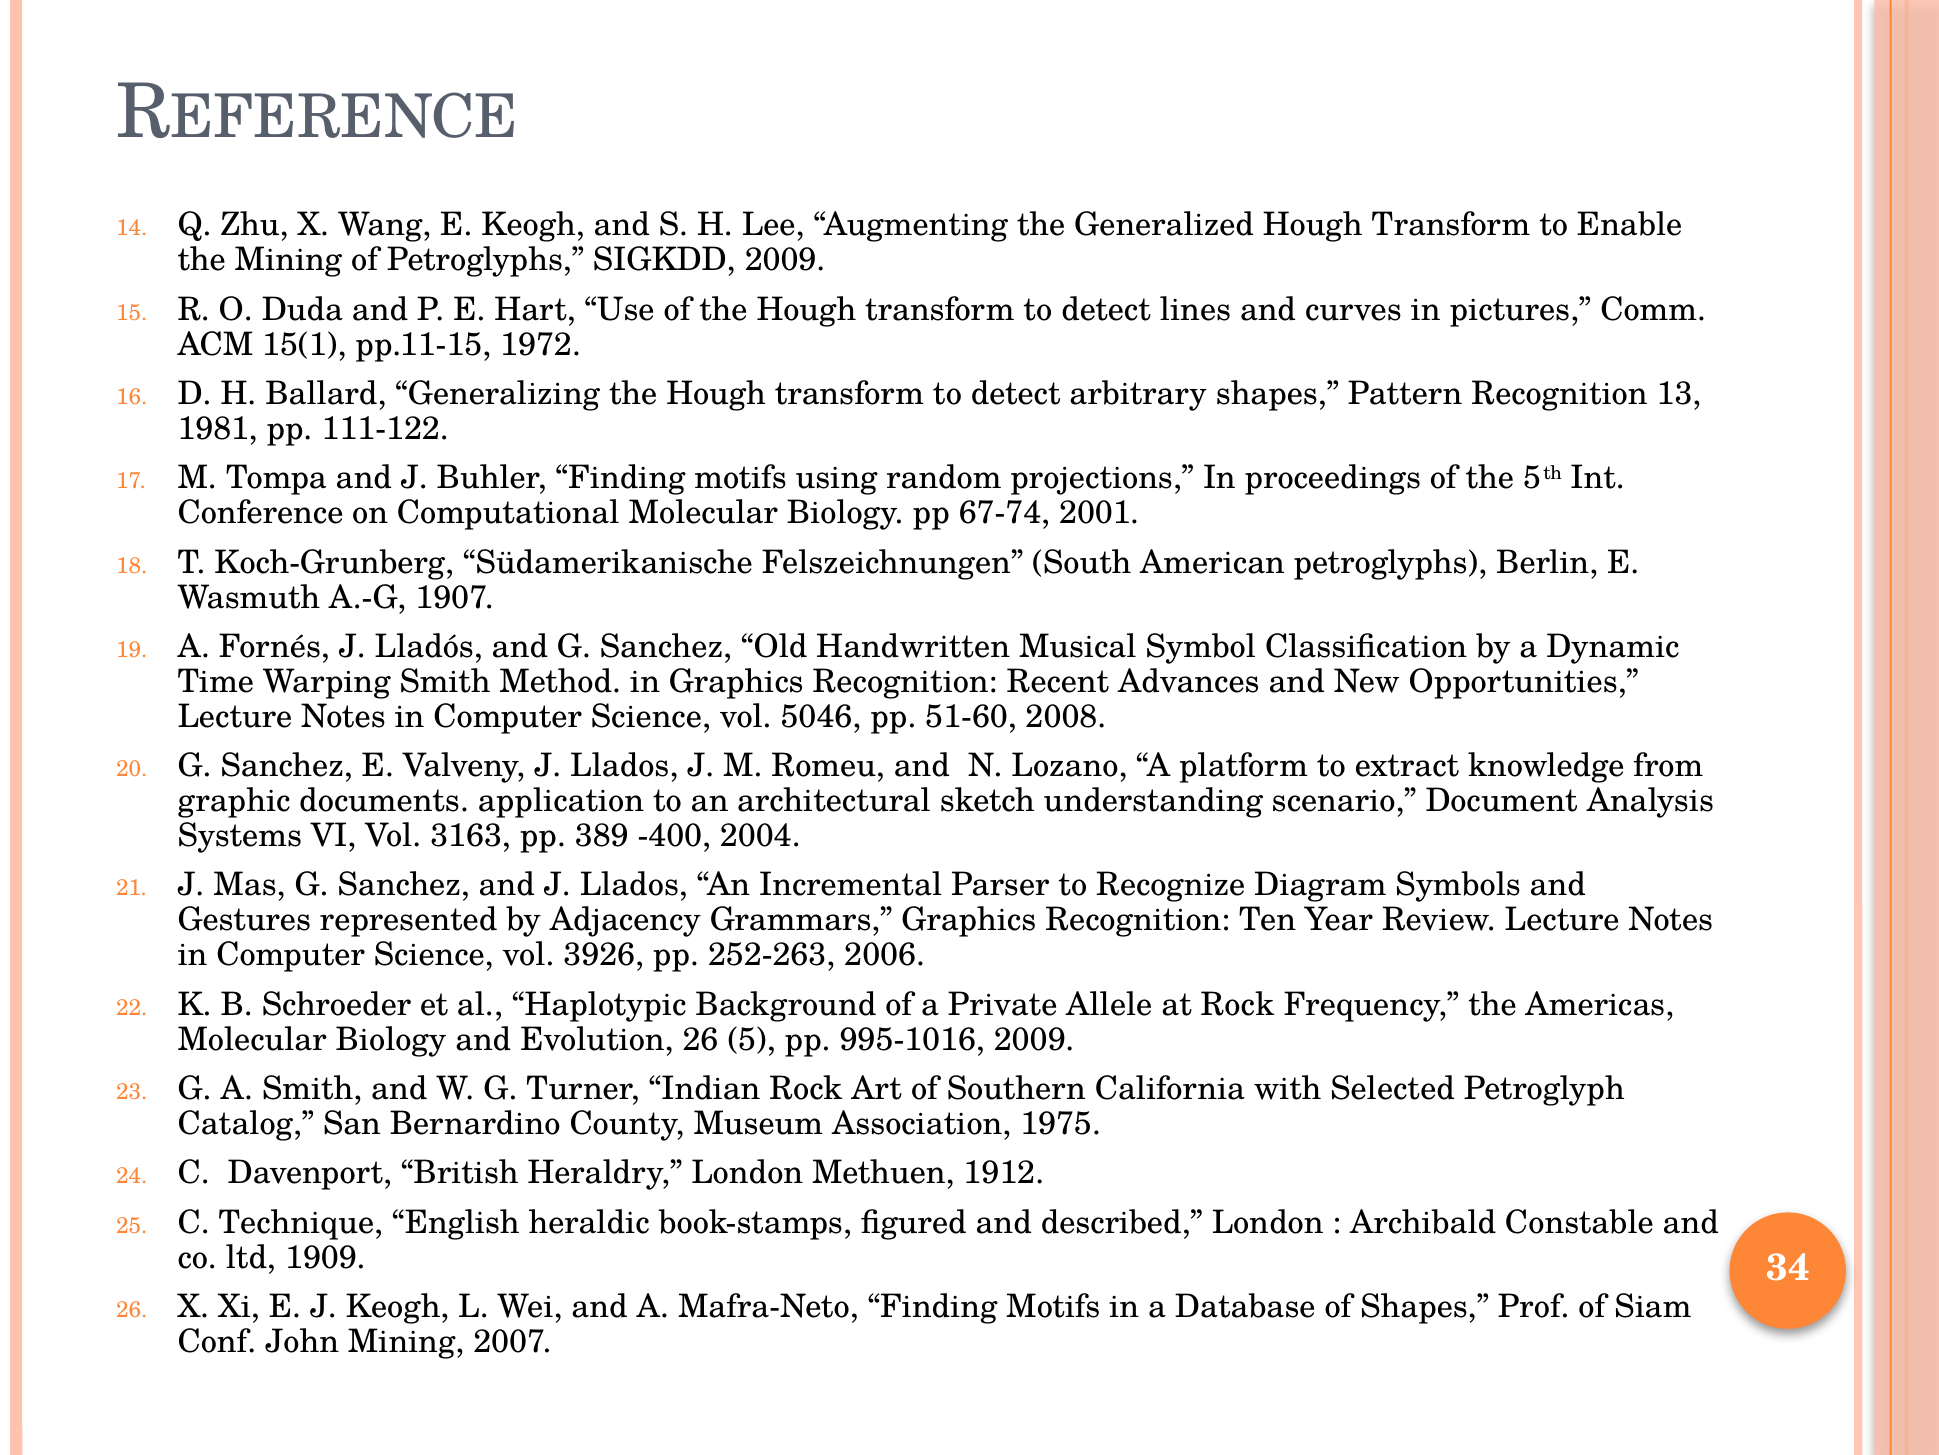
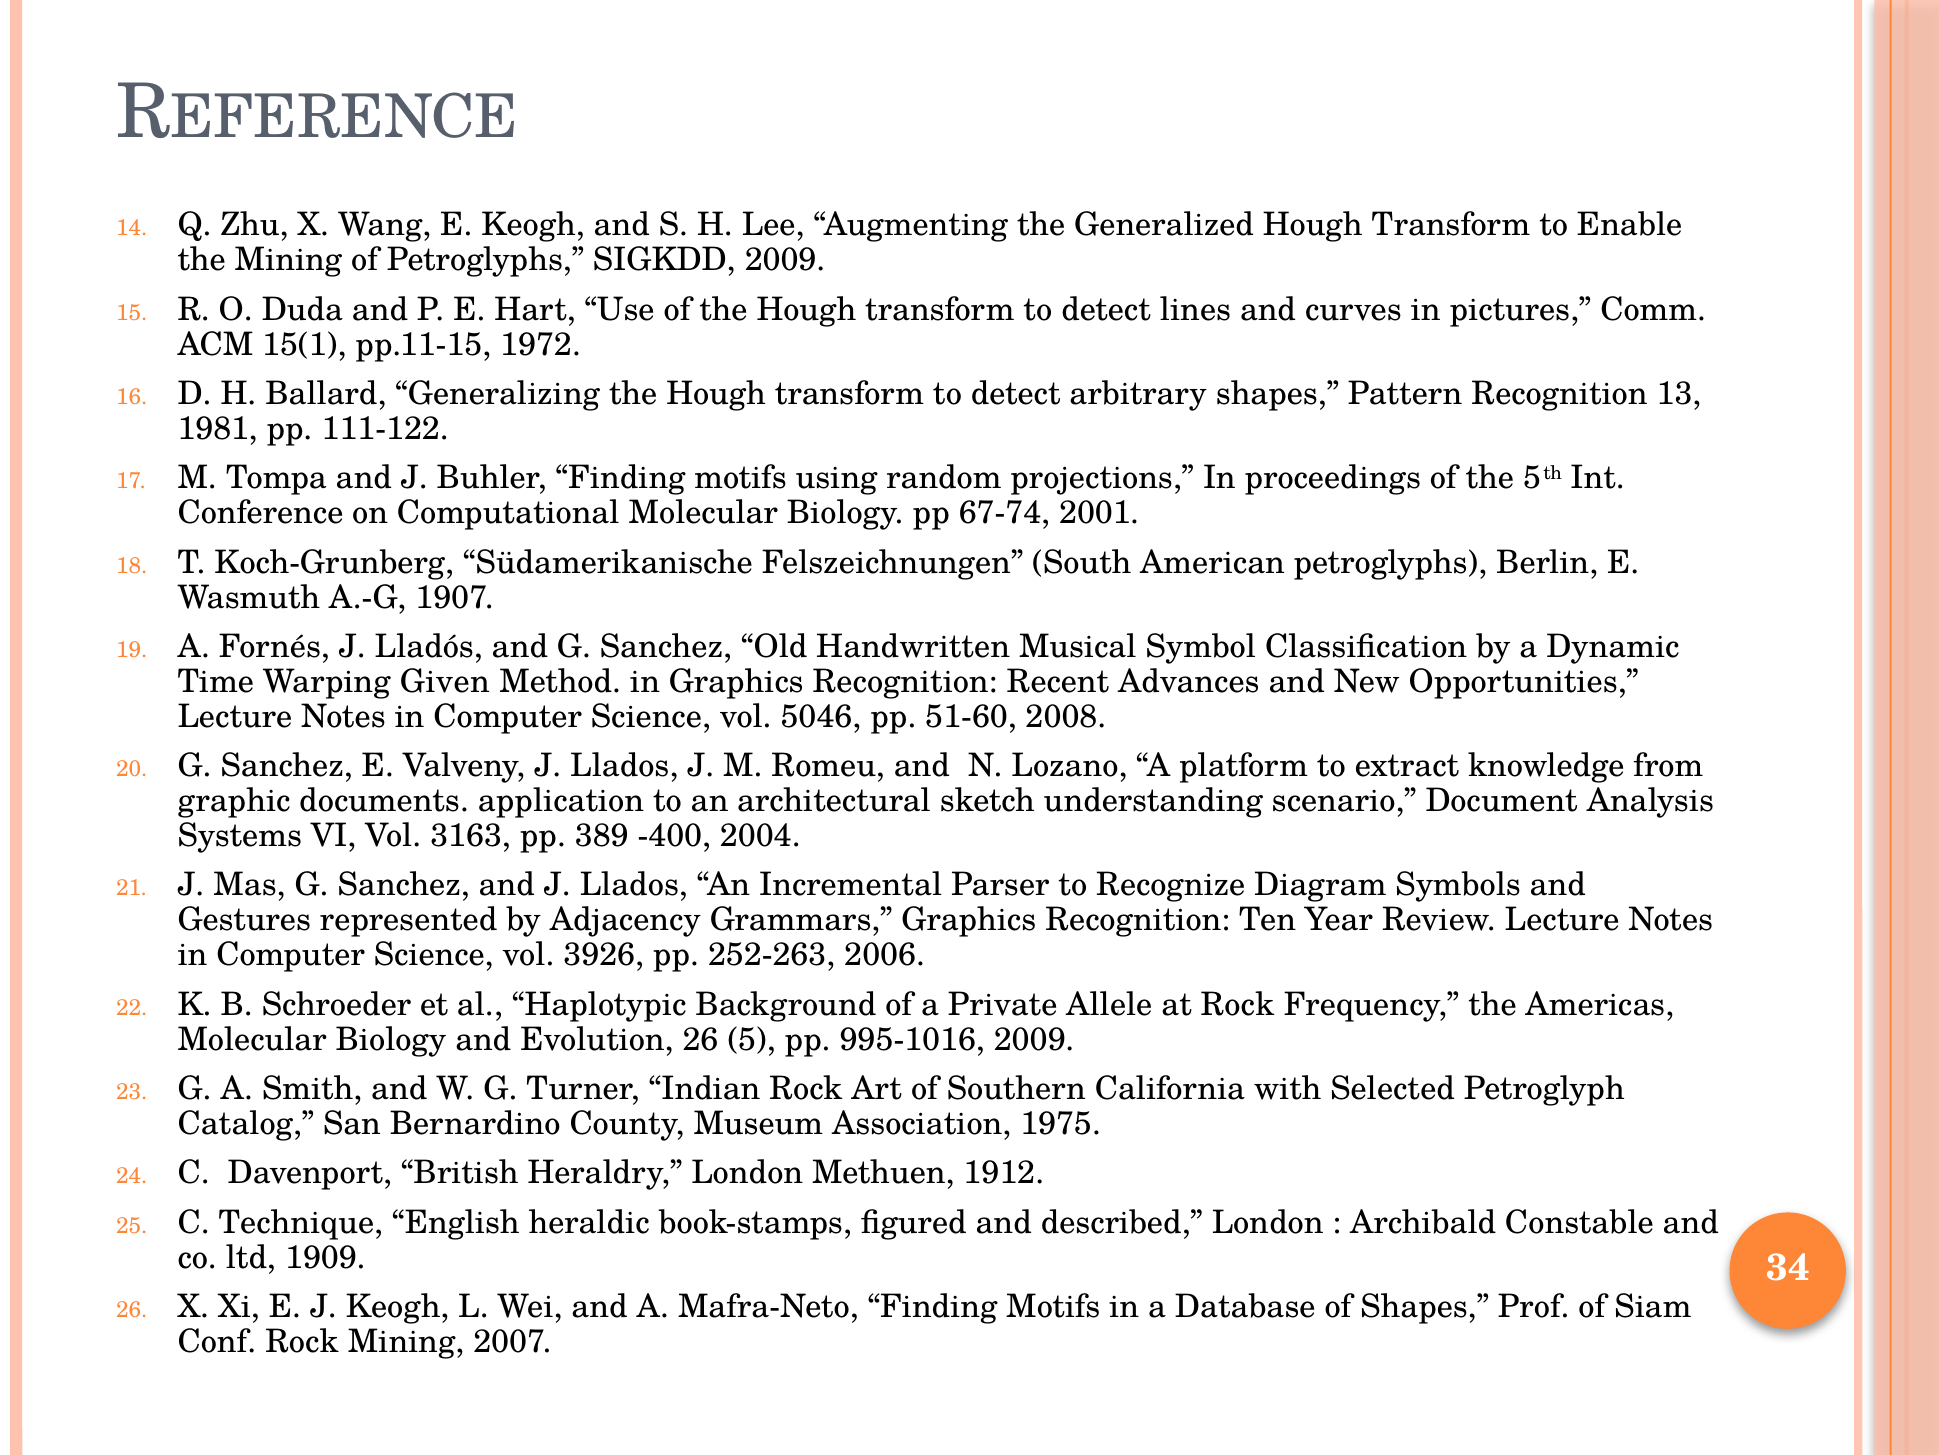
Warping Smith: Smith -> Given
Conf John: John -> Rock
